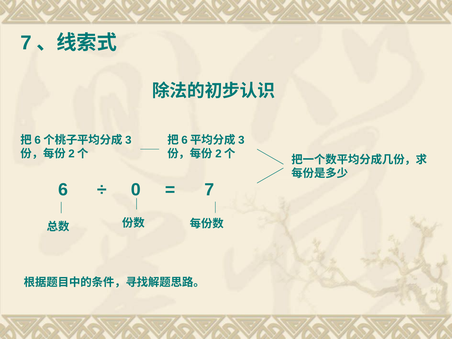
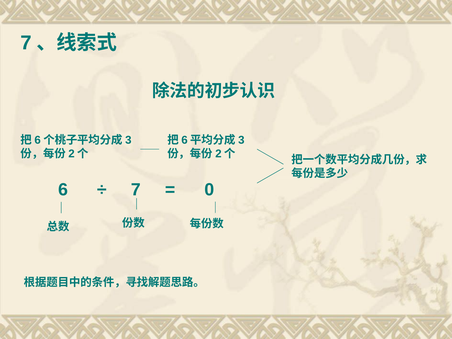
0 at (136, 190): 0 -> 7
7 at (209, 190): 7 -> 0
